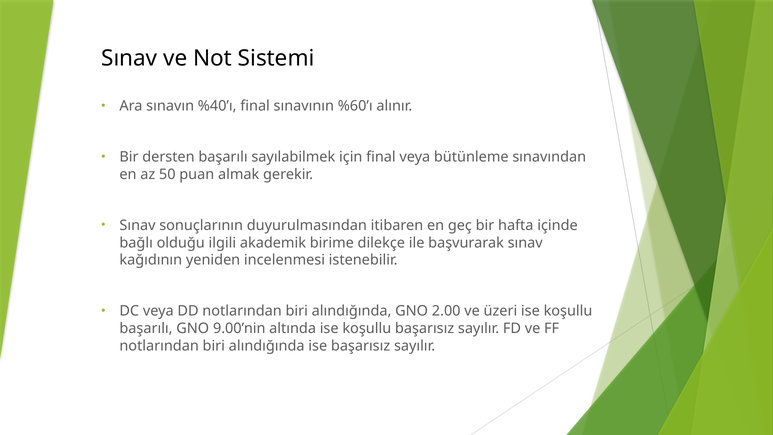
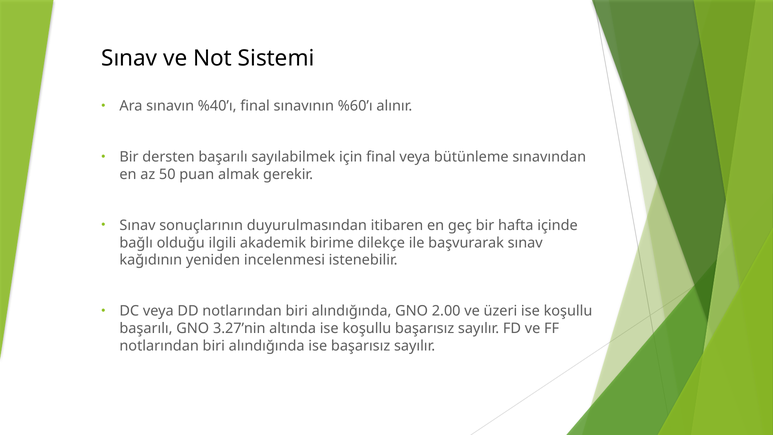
9.00’nin: 9.00’nin -> 3.27’nin
